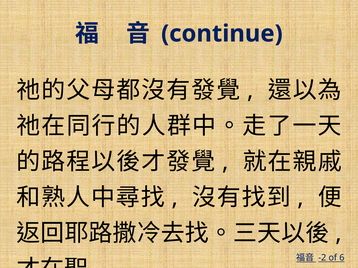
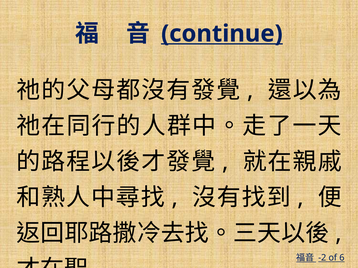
continue underline: none -> present
